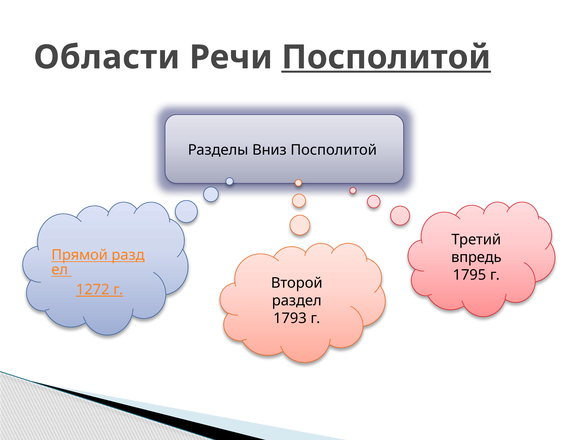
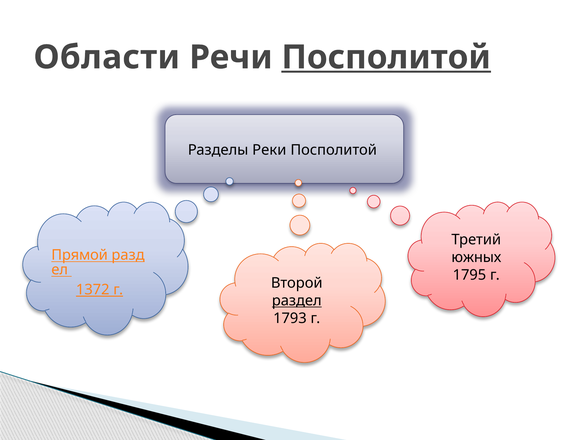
Вниз: Вниз -> Реки
впредь: впредь -> южных
1272: 1272 -> 1372
раздел underline: none -> present
